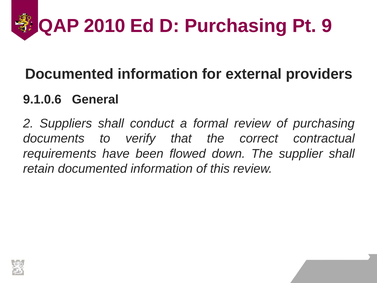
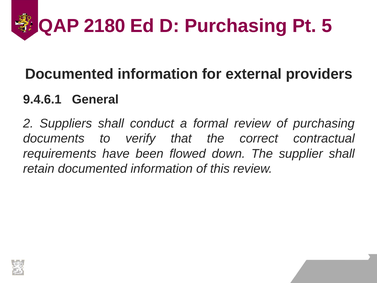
2010: 2010 -> 2180
9: 9 -> 5
9.1.0.6: 9.1.0.6 -> 9.4.6.1
